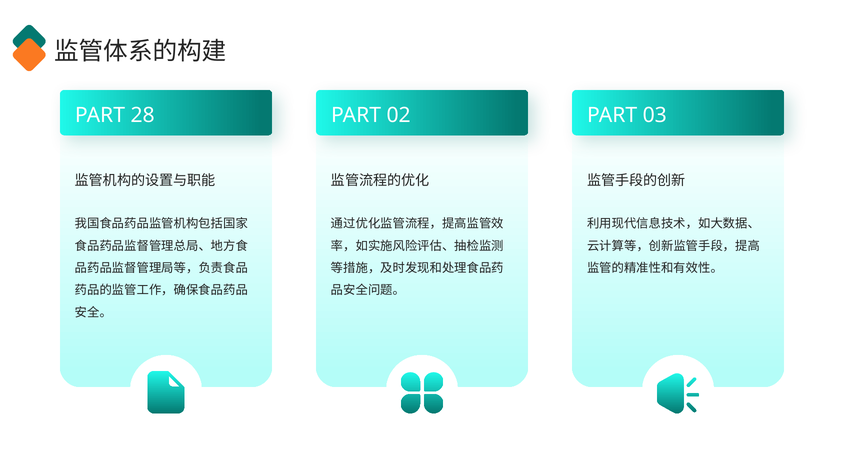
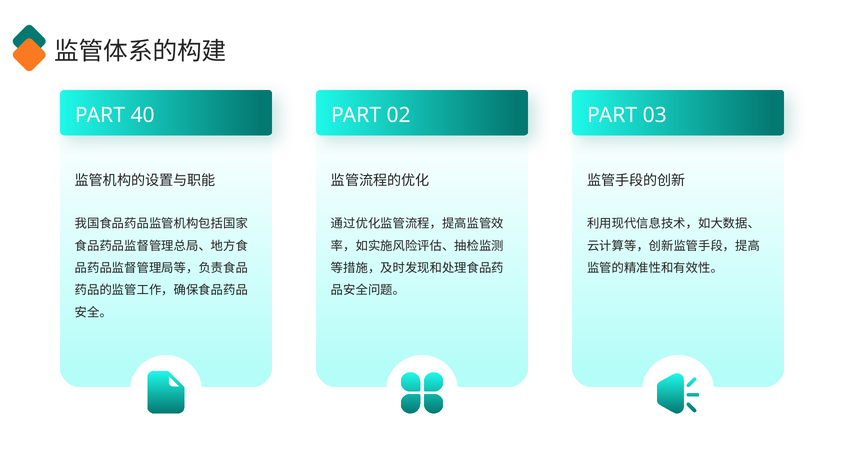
28: 28 -> 40
